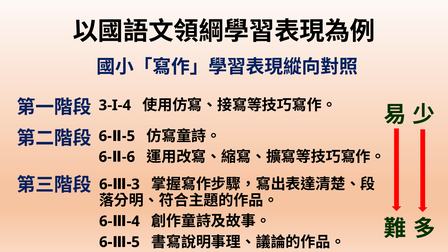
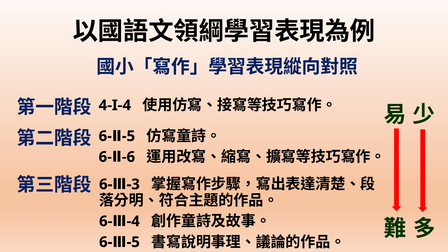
3-I-4: 3-I-4 -> 4-I-4
